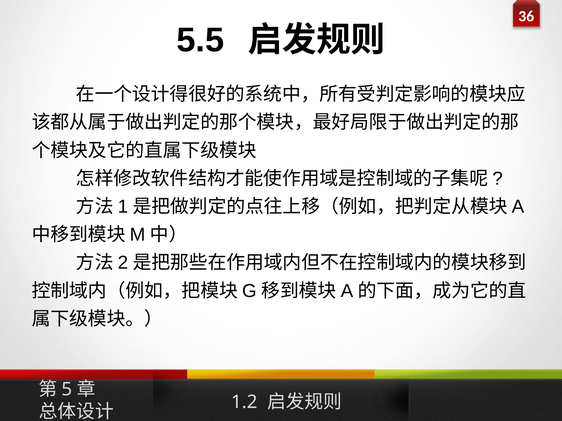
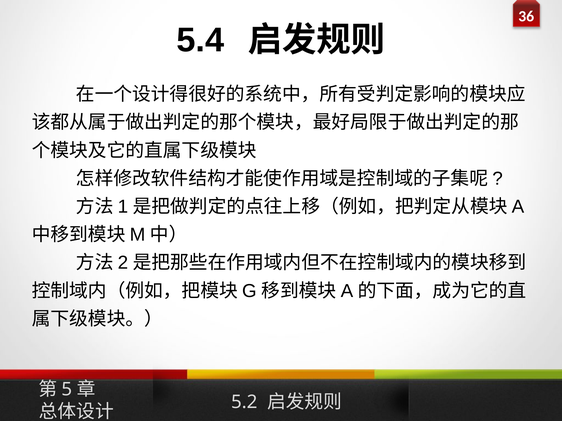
5.5: 5.5 -> 5.4
1.2: 1.2 -> 5.2
